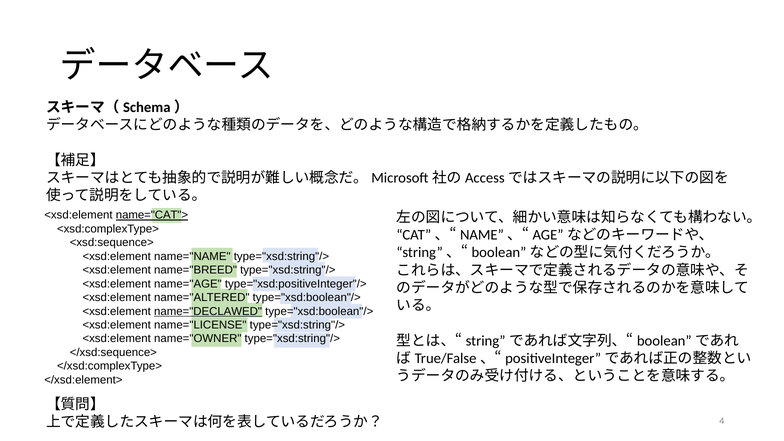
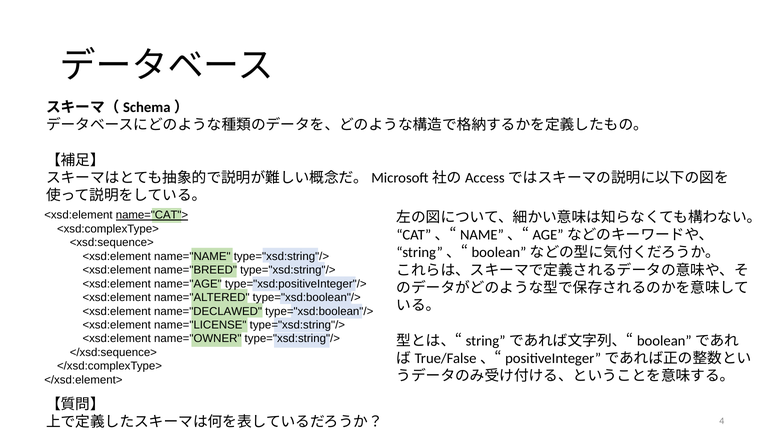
name="DECLAWED underline: present -> none
